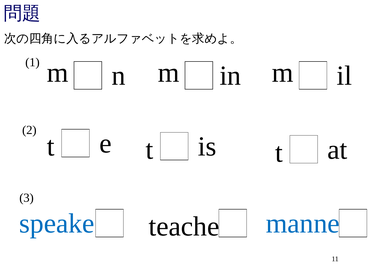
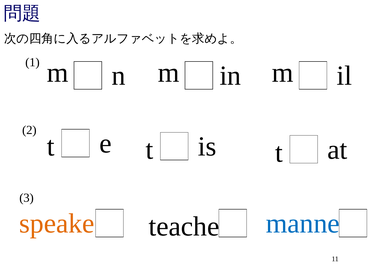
speake colour: blue -> orange
